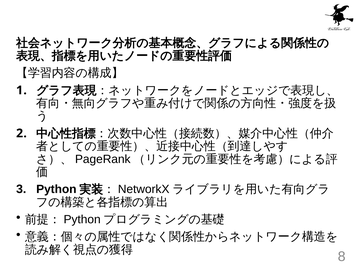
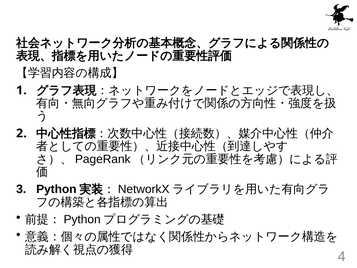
8: 8 -> 4
